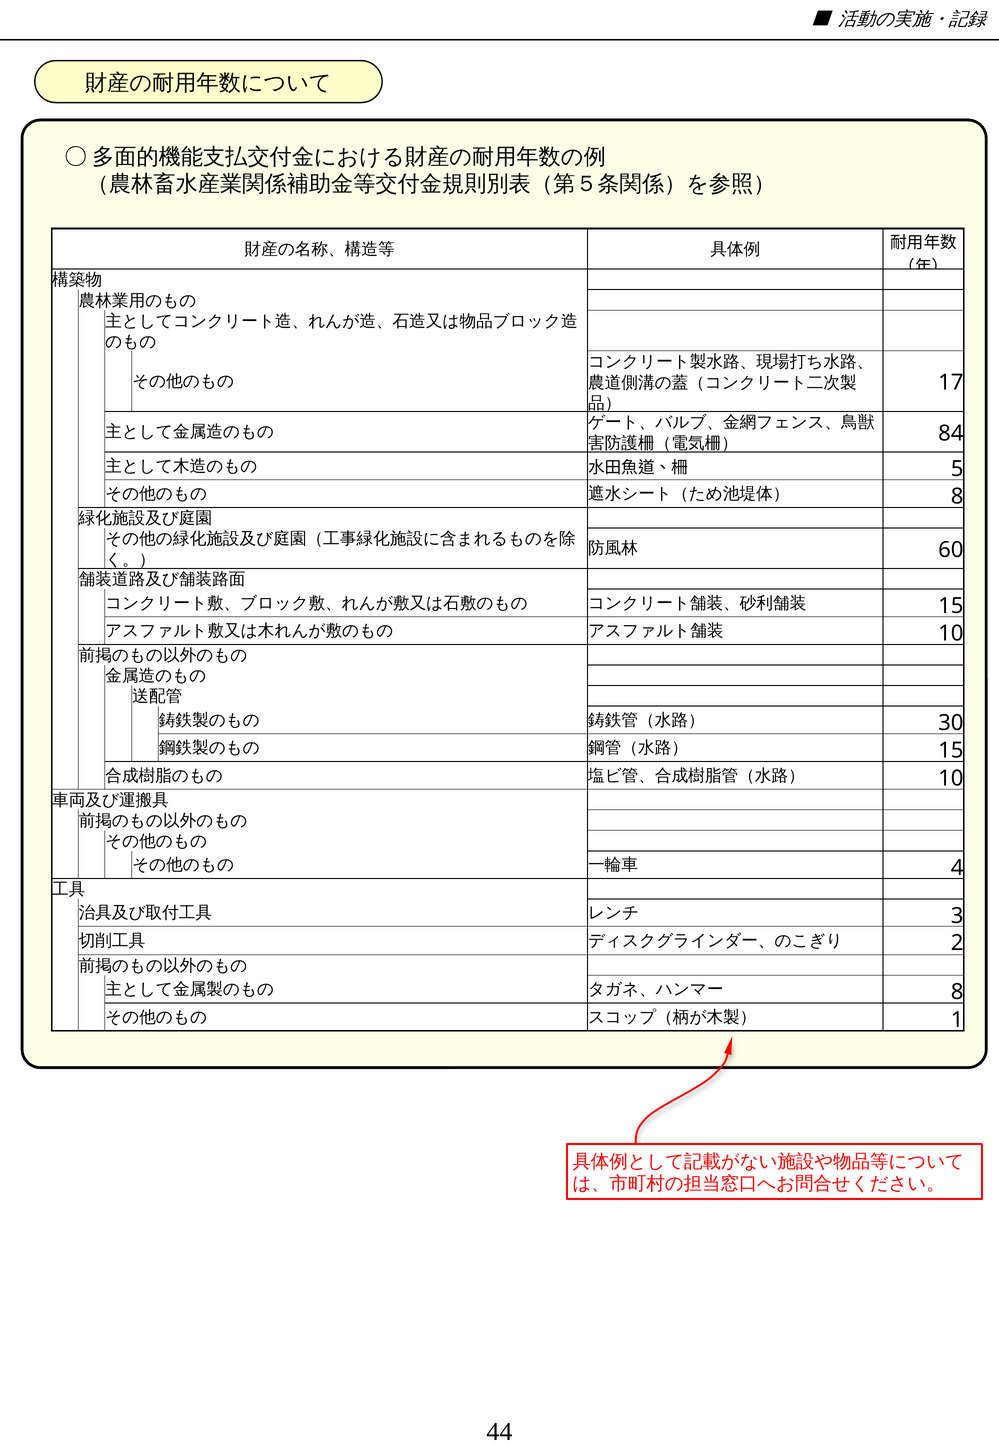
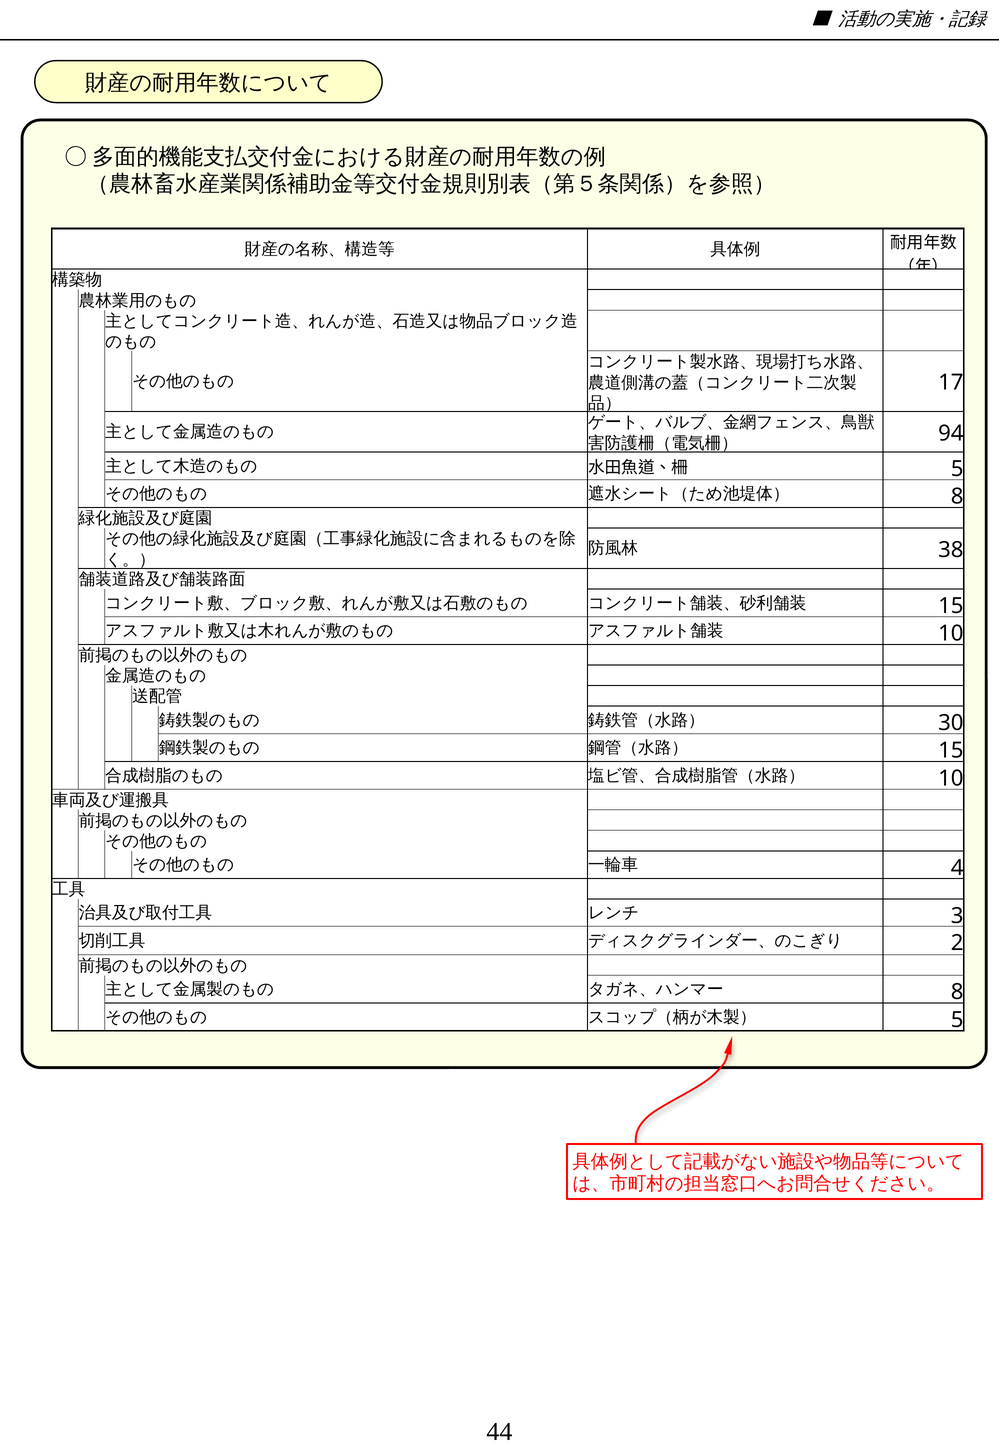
84: 84 -> 94
60: 60 -> 38
1 at (957, 1020): 1 -> 5
